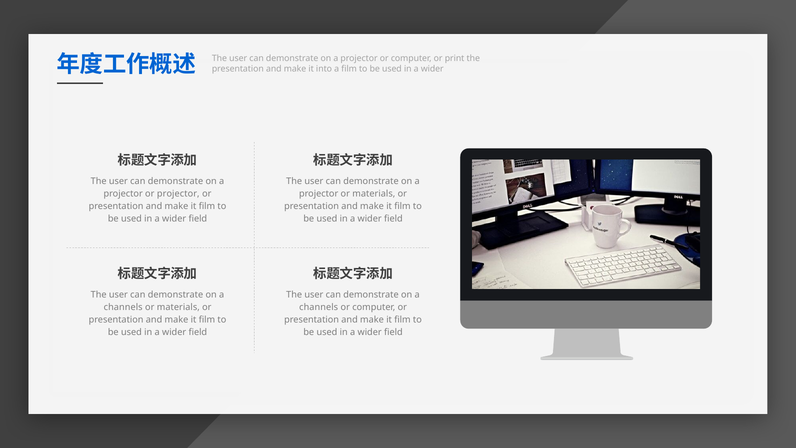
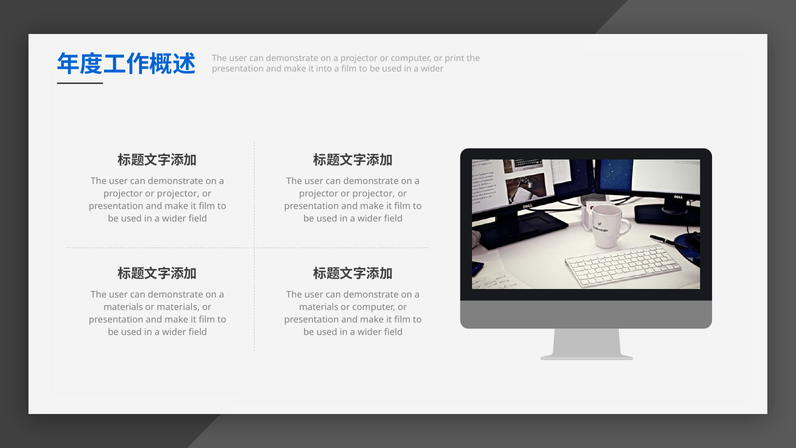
materials at (374, 193): materials -> projector
channels at (123, 307): channels -> materials
channels at (319, 307): channels -> materials
